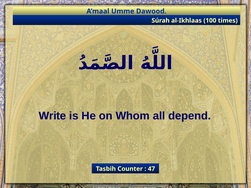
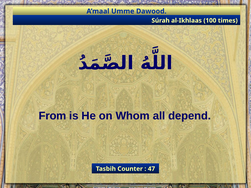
Write: Write -> From
